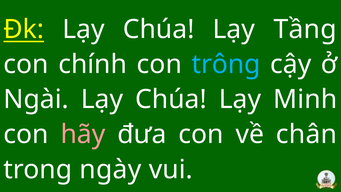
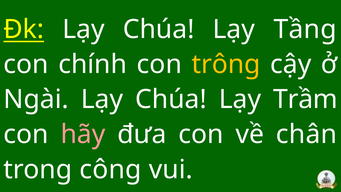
trông colour: light blue -> yellow
Minh: Minh -> Trầm
ngày: ngày -> công
